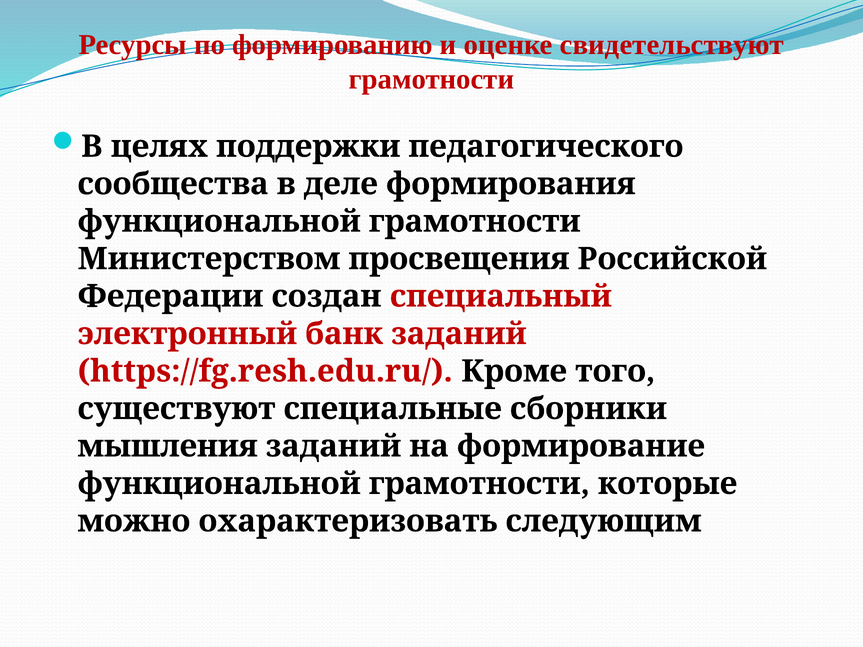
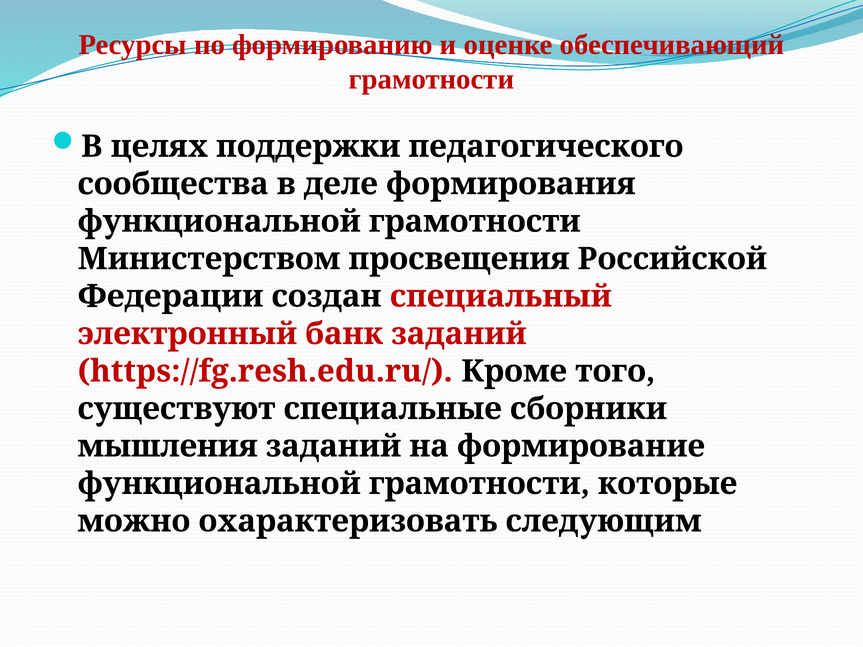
свидетельствуют: свидетельствуют -> обеспечивающий
